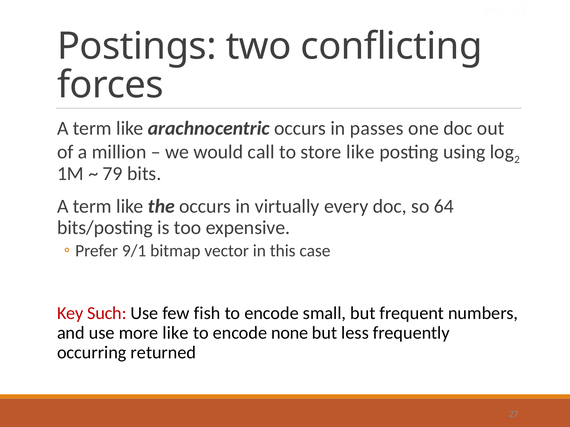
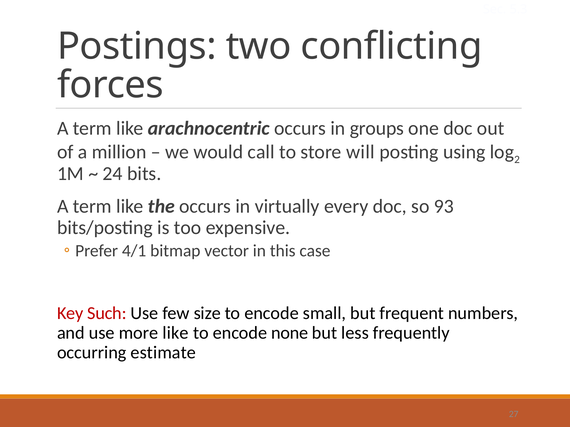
passes: passes -> groups
store like: like -> will
79: 79 -> 24
64: 64 -> 93
9/1: 9/1 -> 4/1
fish: fish -> size
returned: returned -> estimate
